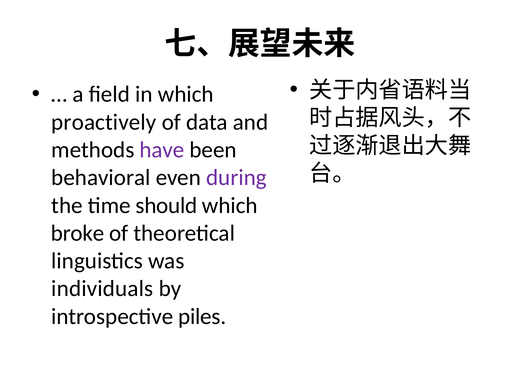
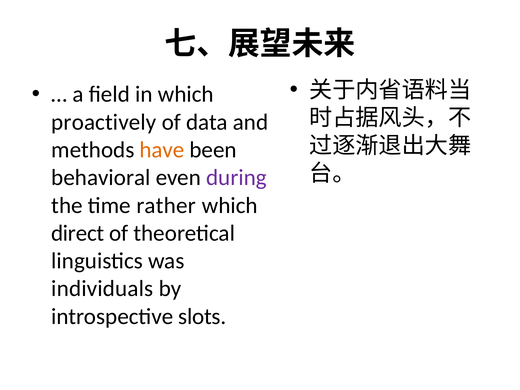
have colour: purple -> orange
should: should -> rather
broke: broke -> direct
piles: piles -> slots
